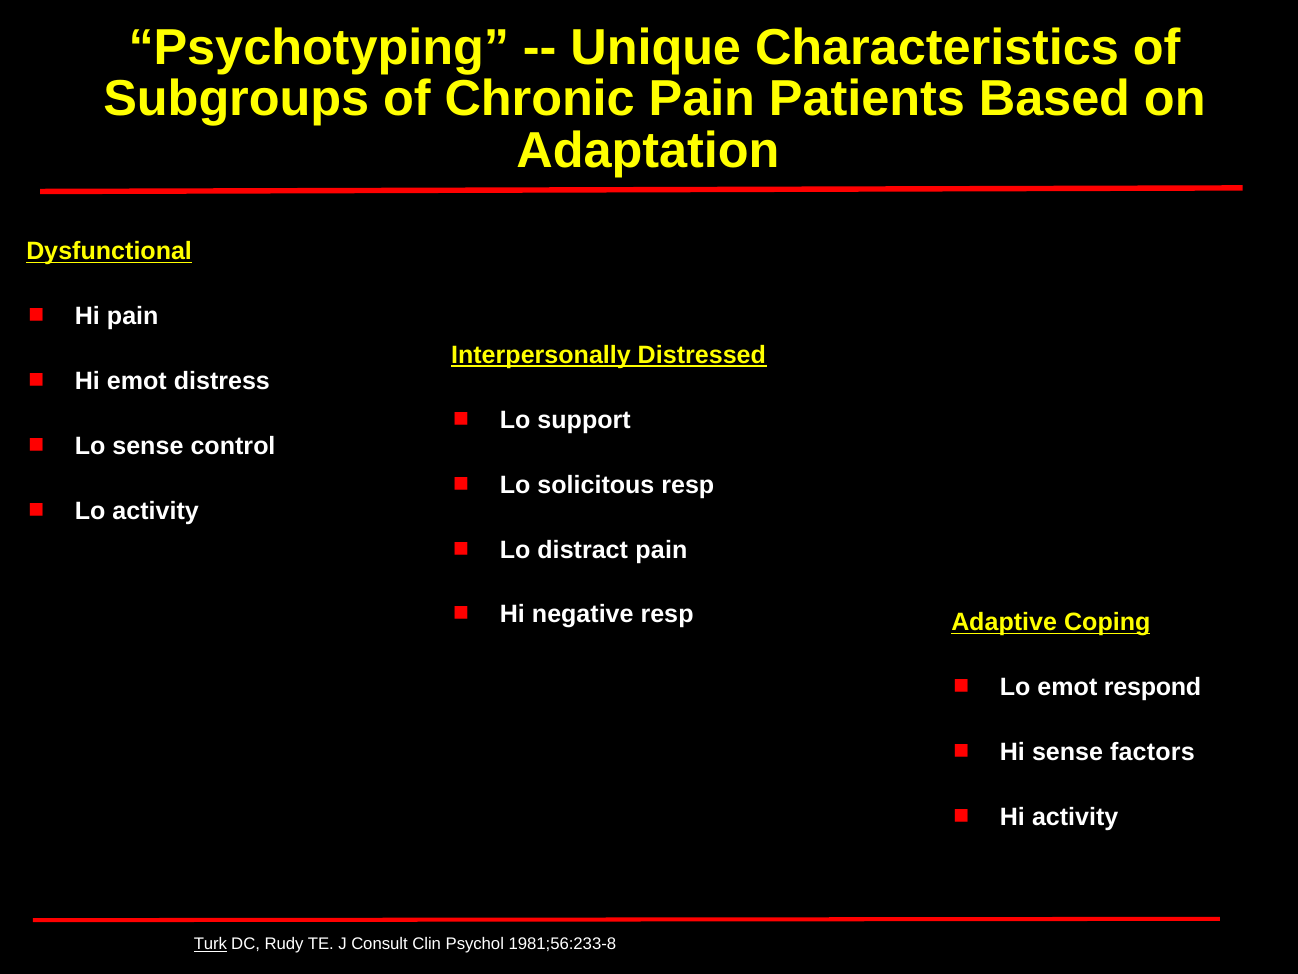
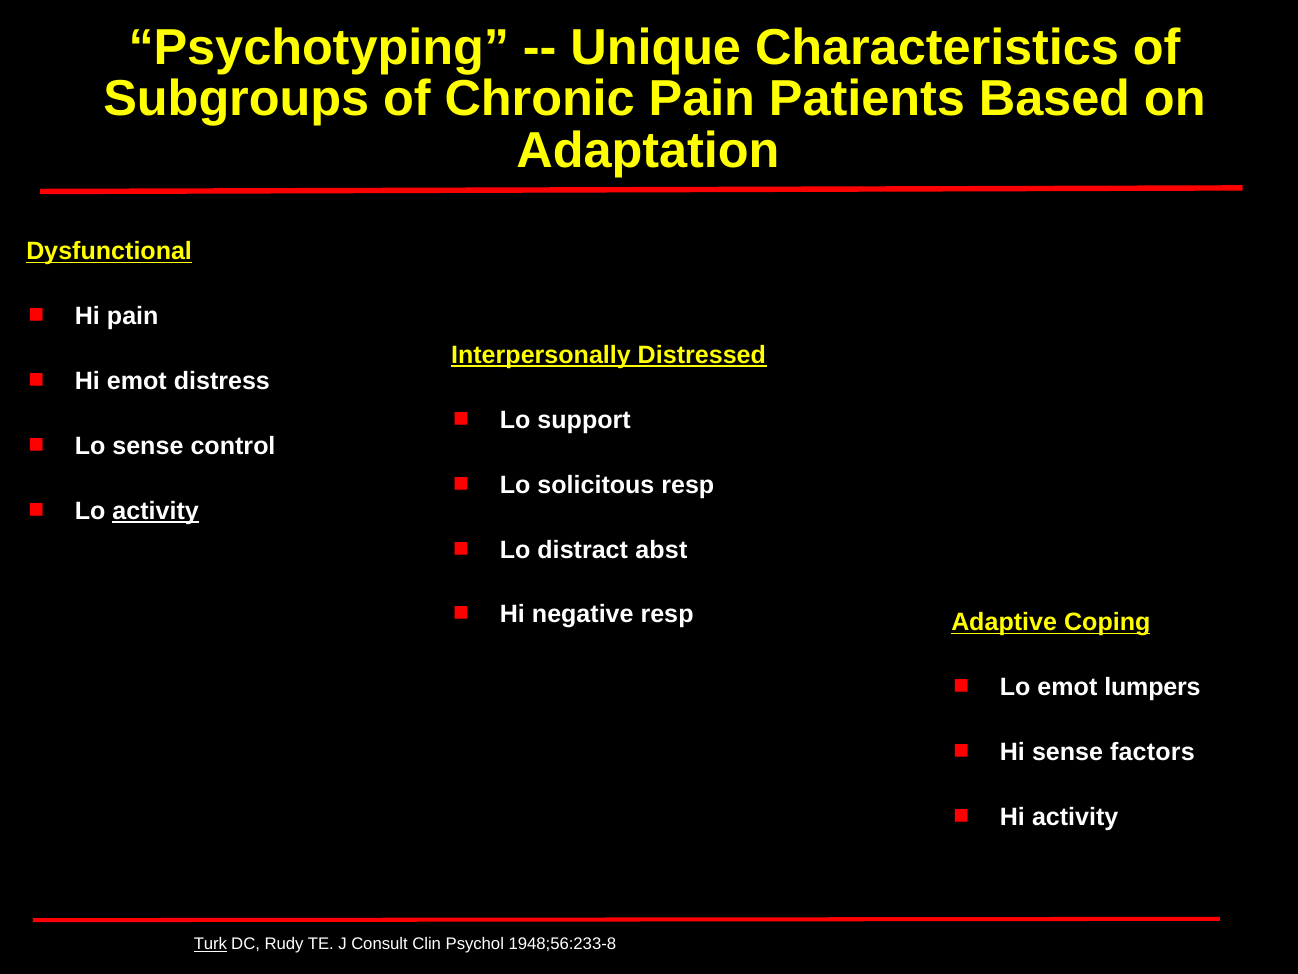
activity at (156, 511) underline: none -> present
distract pain: pain -> abst
respond: respond -> lumpers
1981;56:233-8: 1981;56:233-8 -> 1948;56:233-8
